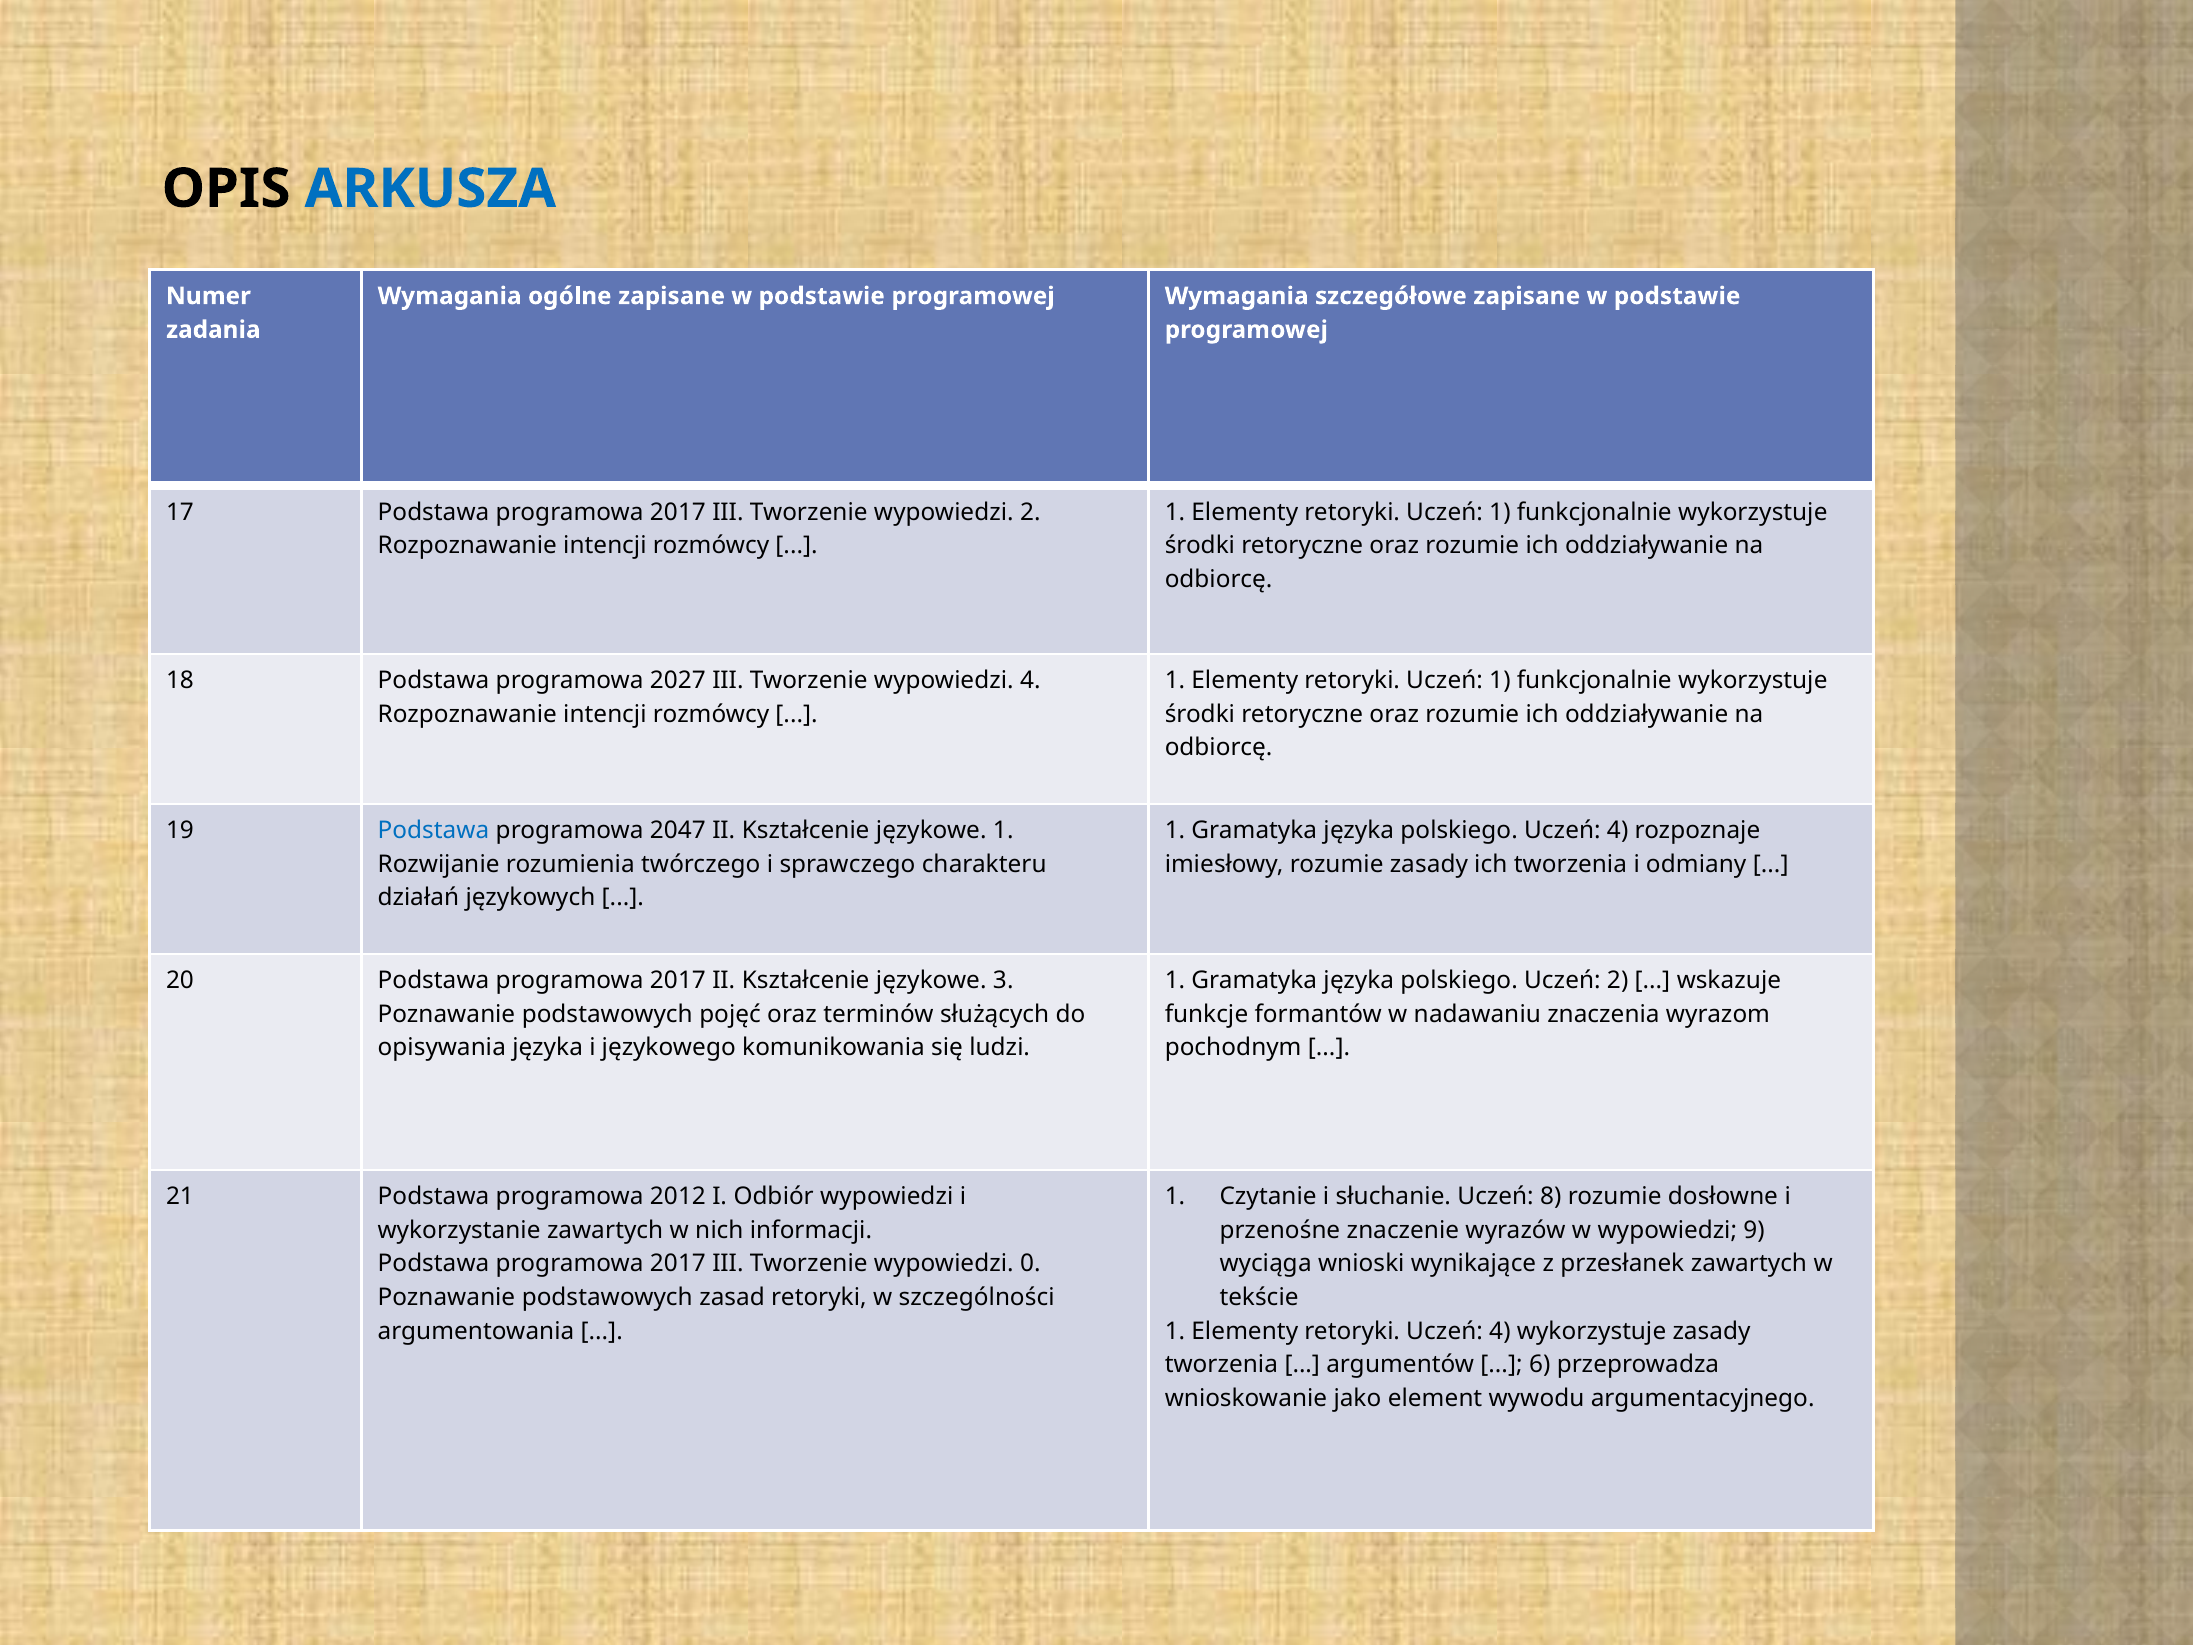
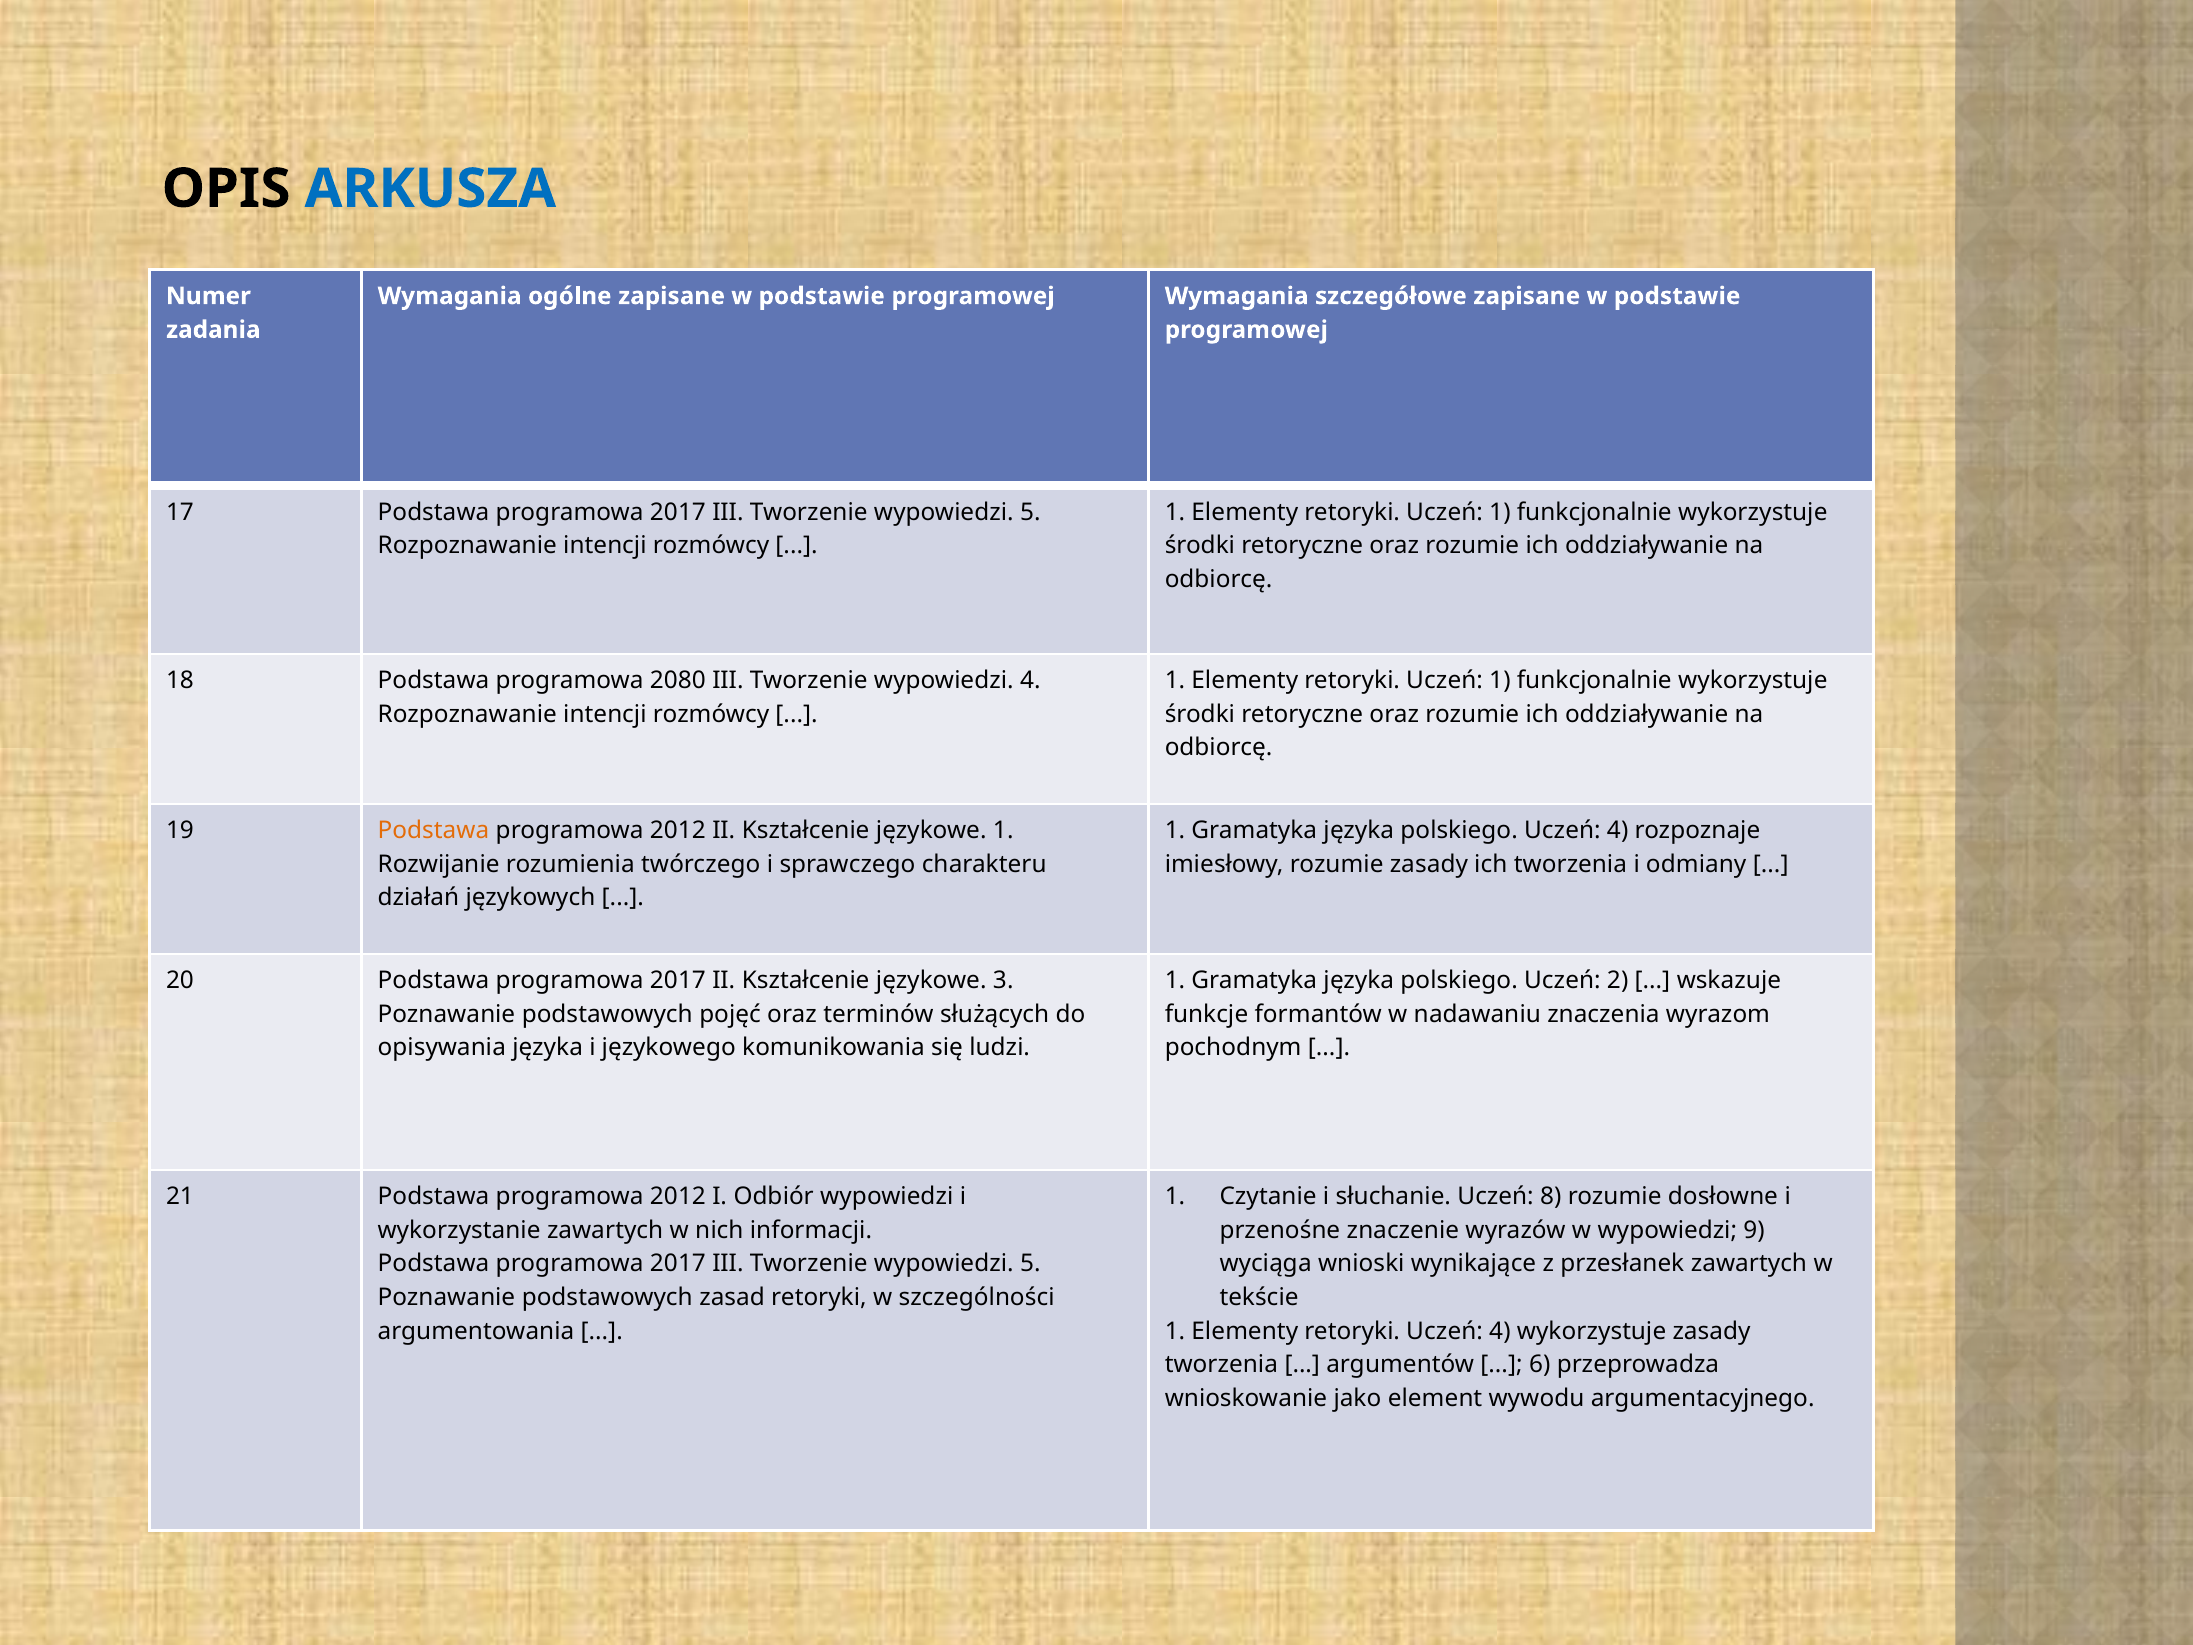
2 at (1030, 512): 2 -> 5
2027: 2027 -> 2080
Podstawa at (433, 830) colour: blue -> orange
2047 at (678, 830): 2047 -> 2012
0 at (1030, 1264): 0 -> 5
